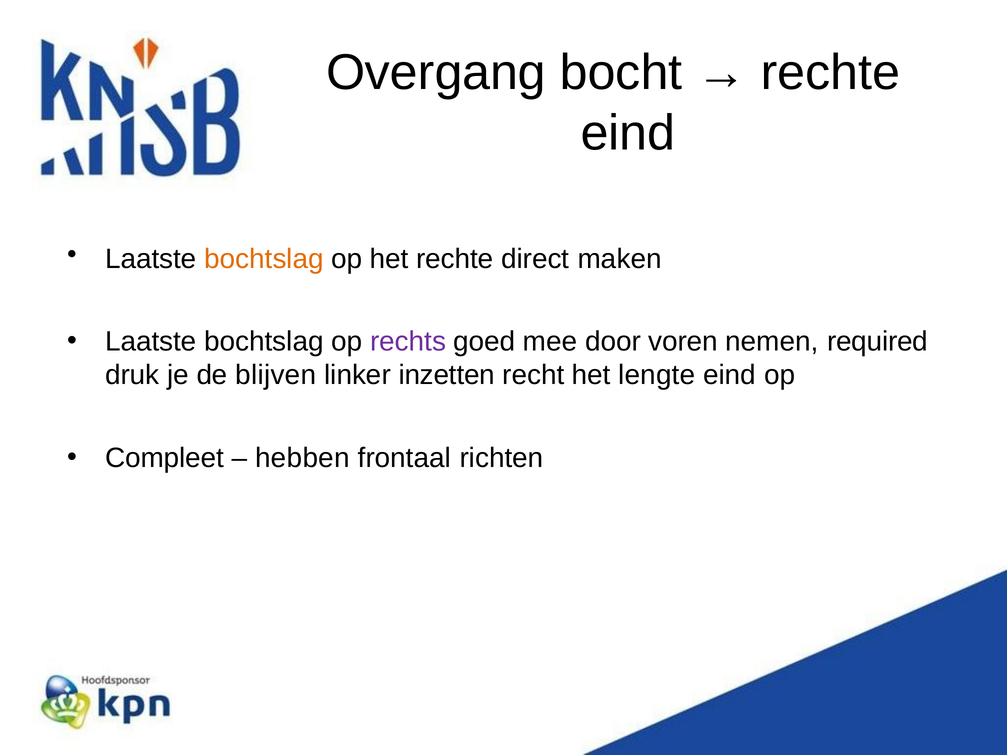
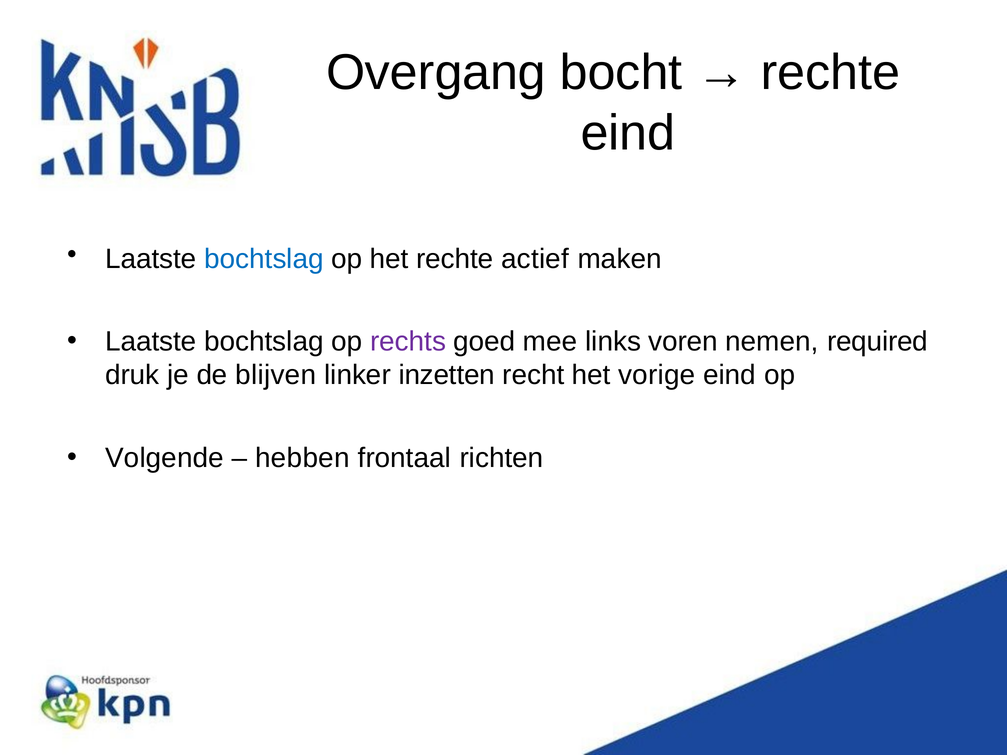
bochtslag at (264, 259) colour: orange -> blue
direct: direct -> actief
door: door -> links
lengte: lengte -> vorige
Compleet: Compleet -> Volgende
